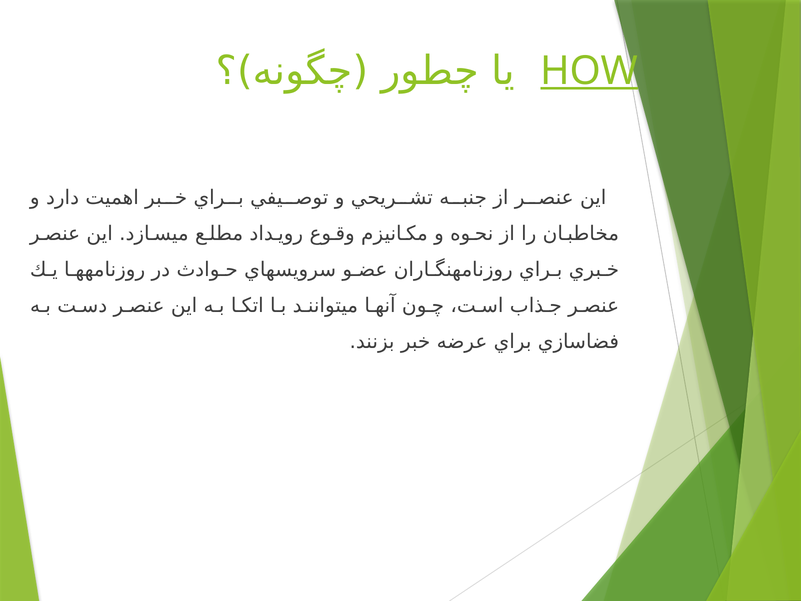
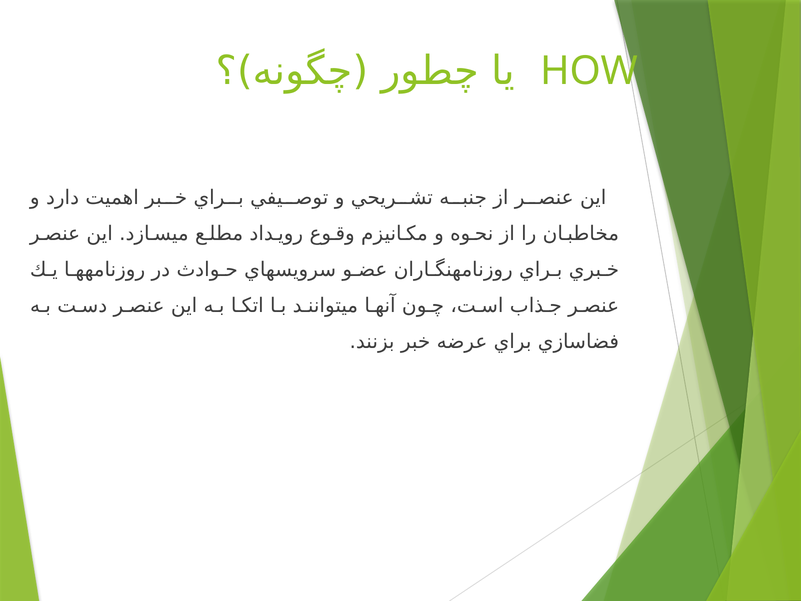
HOW underline: present -> none
